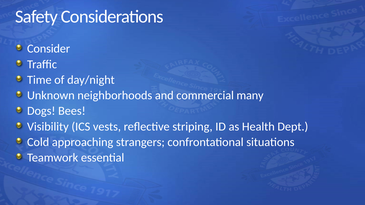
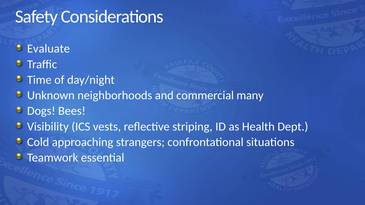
Consider: Consider -> Evaluate
